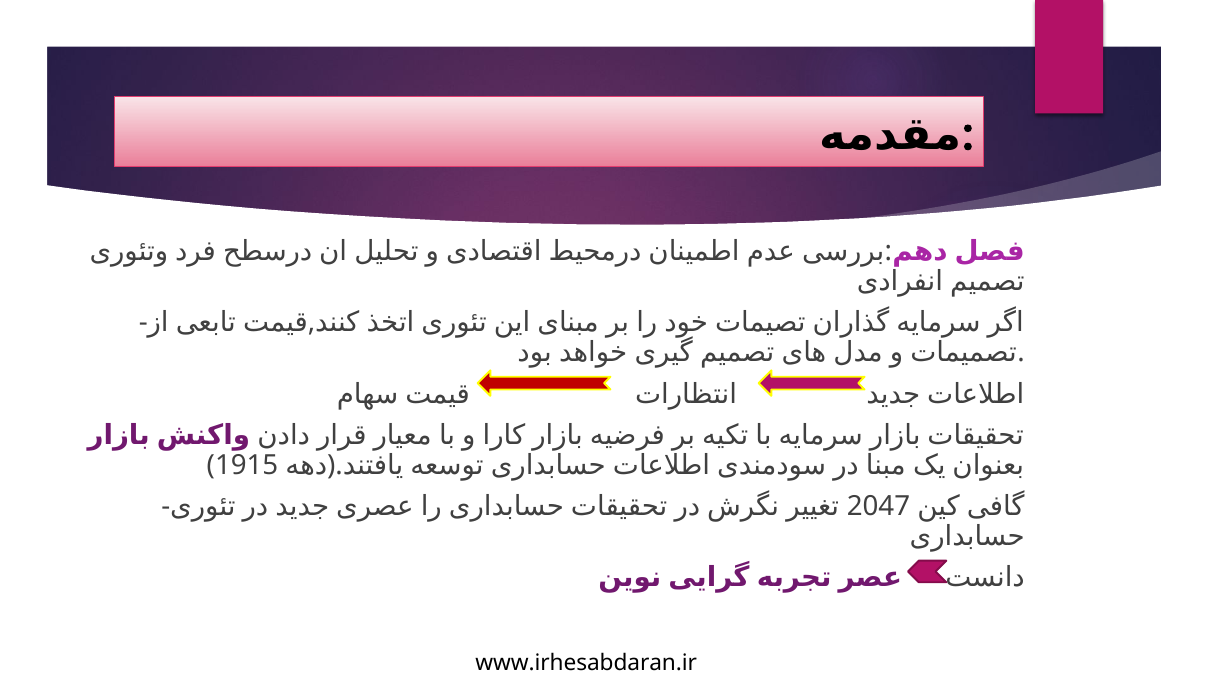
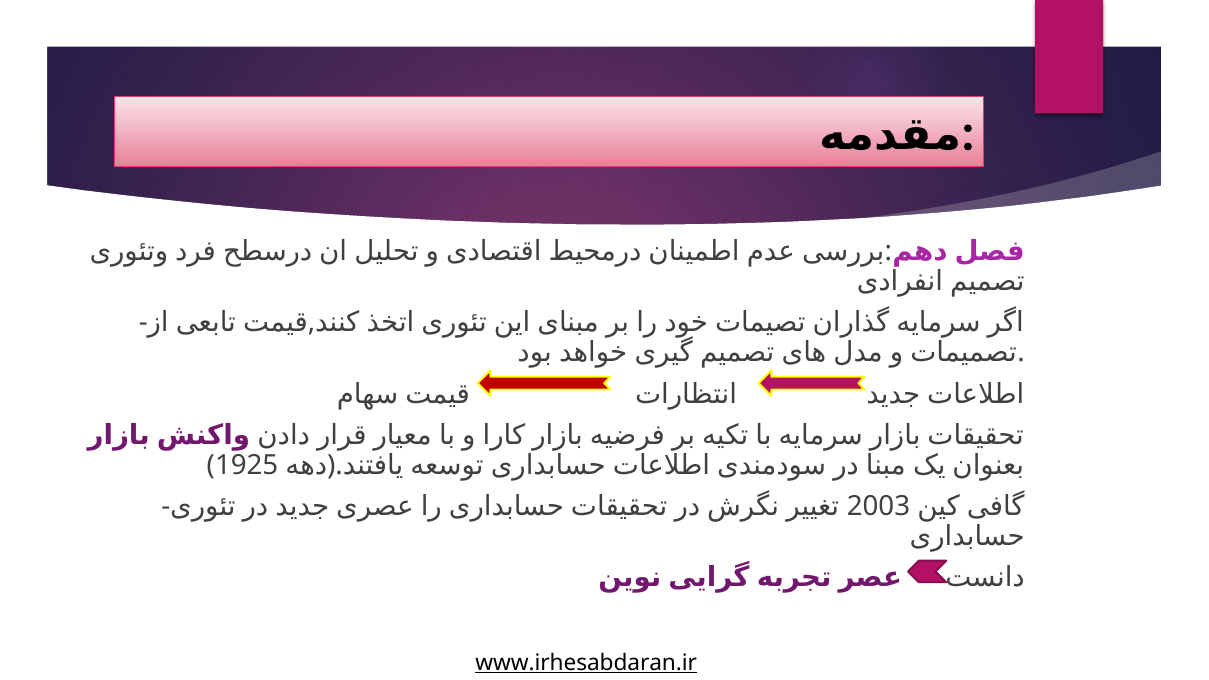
1915: 1915 -> 1925
2047: 2047 -> 2003
www.irhesabdaran.ir underline: none -> present
